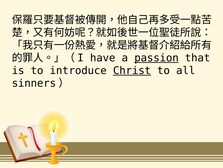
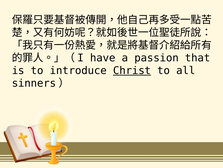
passion underline: present -> none
